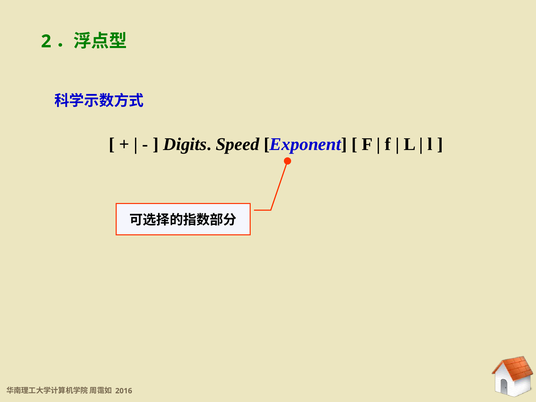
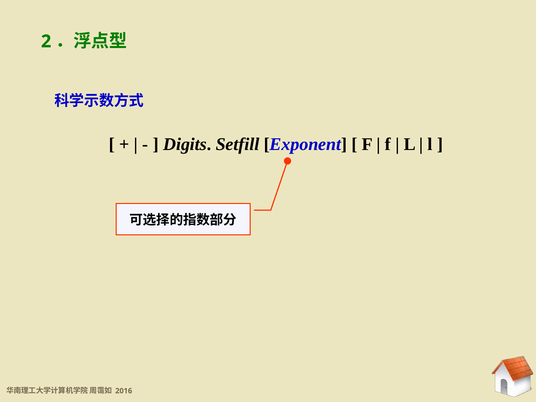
Speed: Speed -> Setfill
